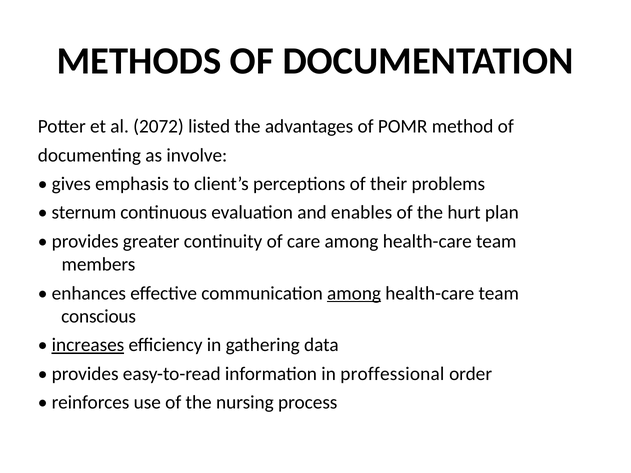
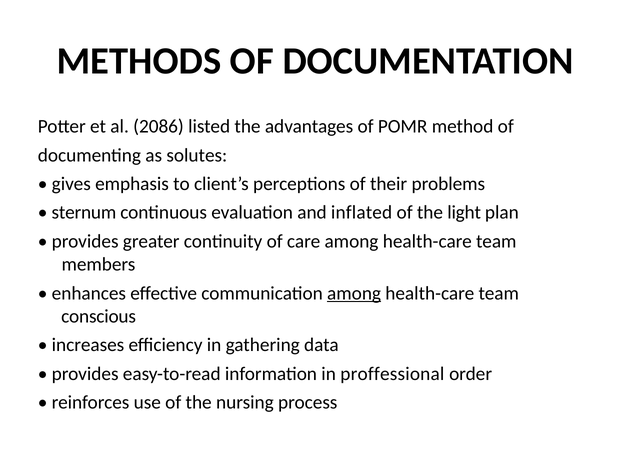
2072: 2072 -> 2086
involve: involve -> solutes
enables: enables -> inflated
hurt: hurt -> light
increases underline: present -> none
